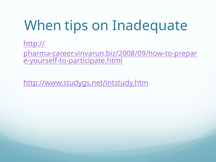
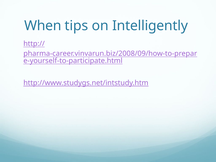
Inadequate: Inadequate -> Intelligently
